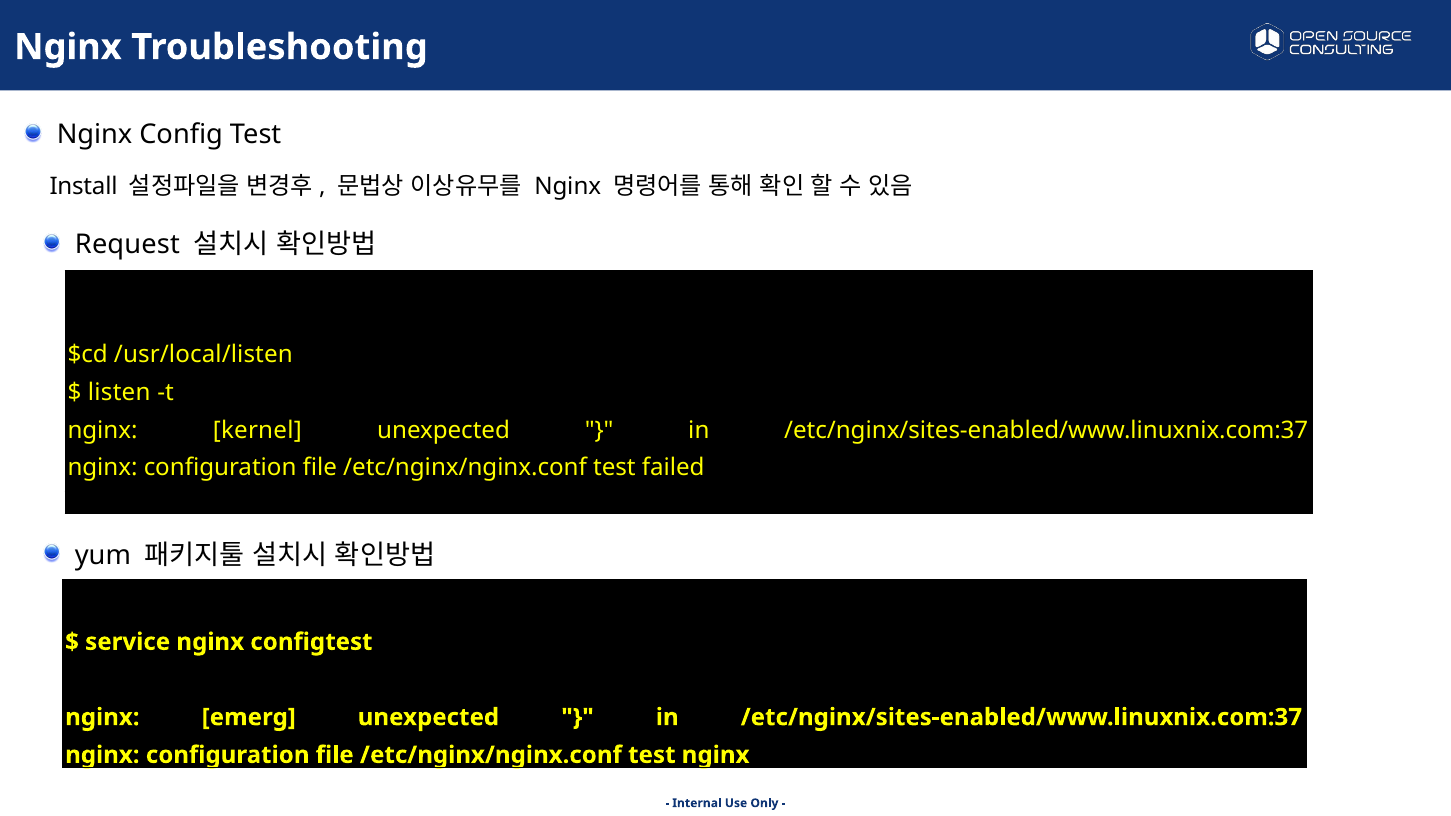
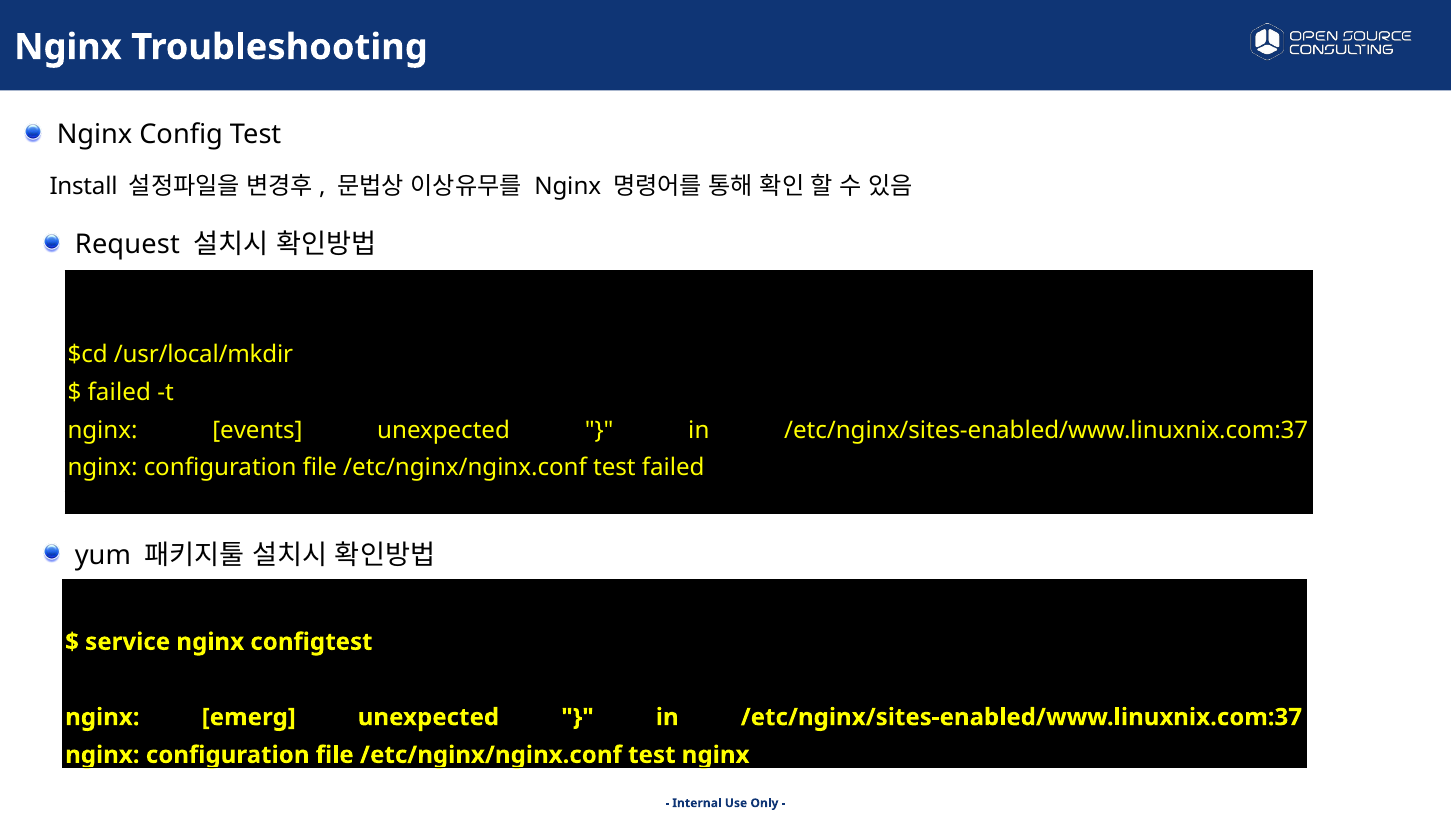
/usr/local/listen: /usr/local/listen -> /usr/local/mkdir
listen at (119, 393): listen -> failed
kernel: kernel -> events
